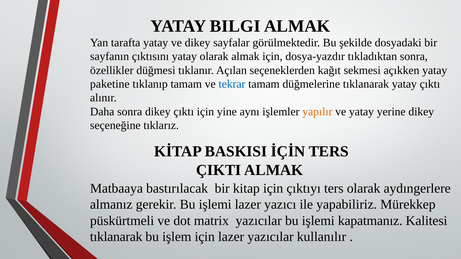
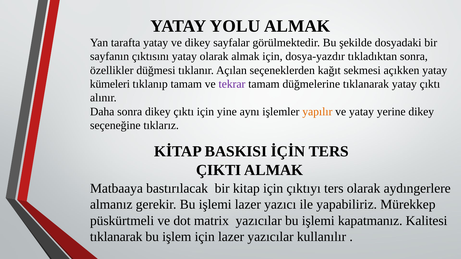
BILGI: BILGI -> YOLU
paketine: paketine -> kümeleri
tekrar colour: blue -> purple
